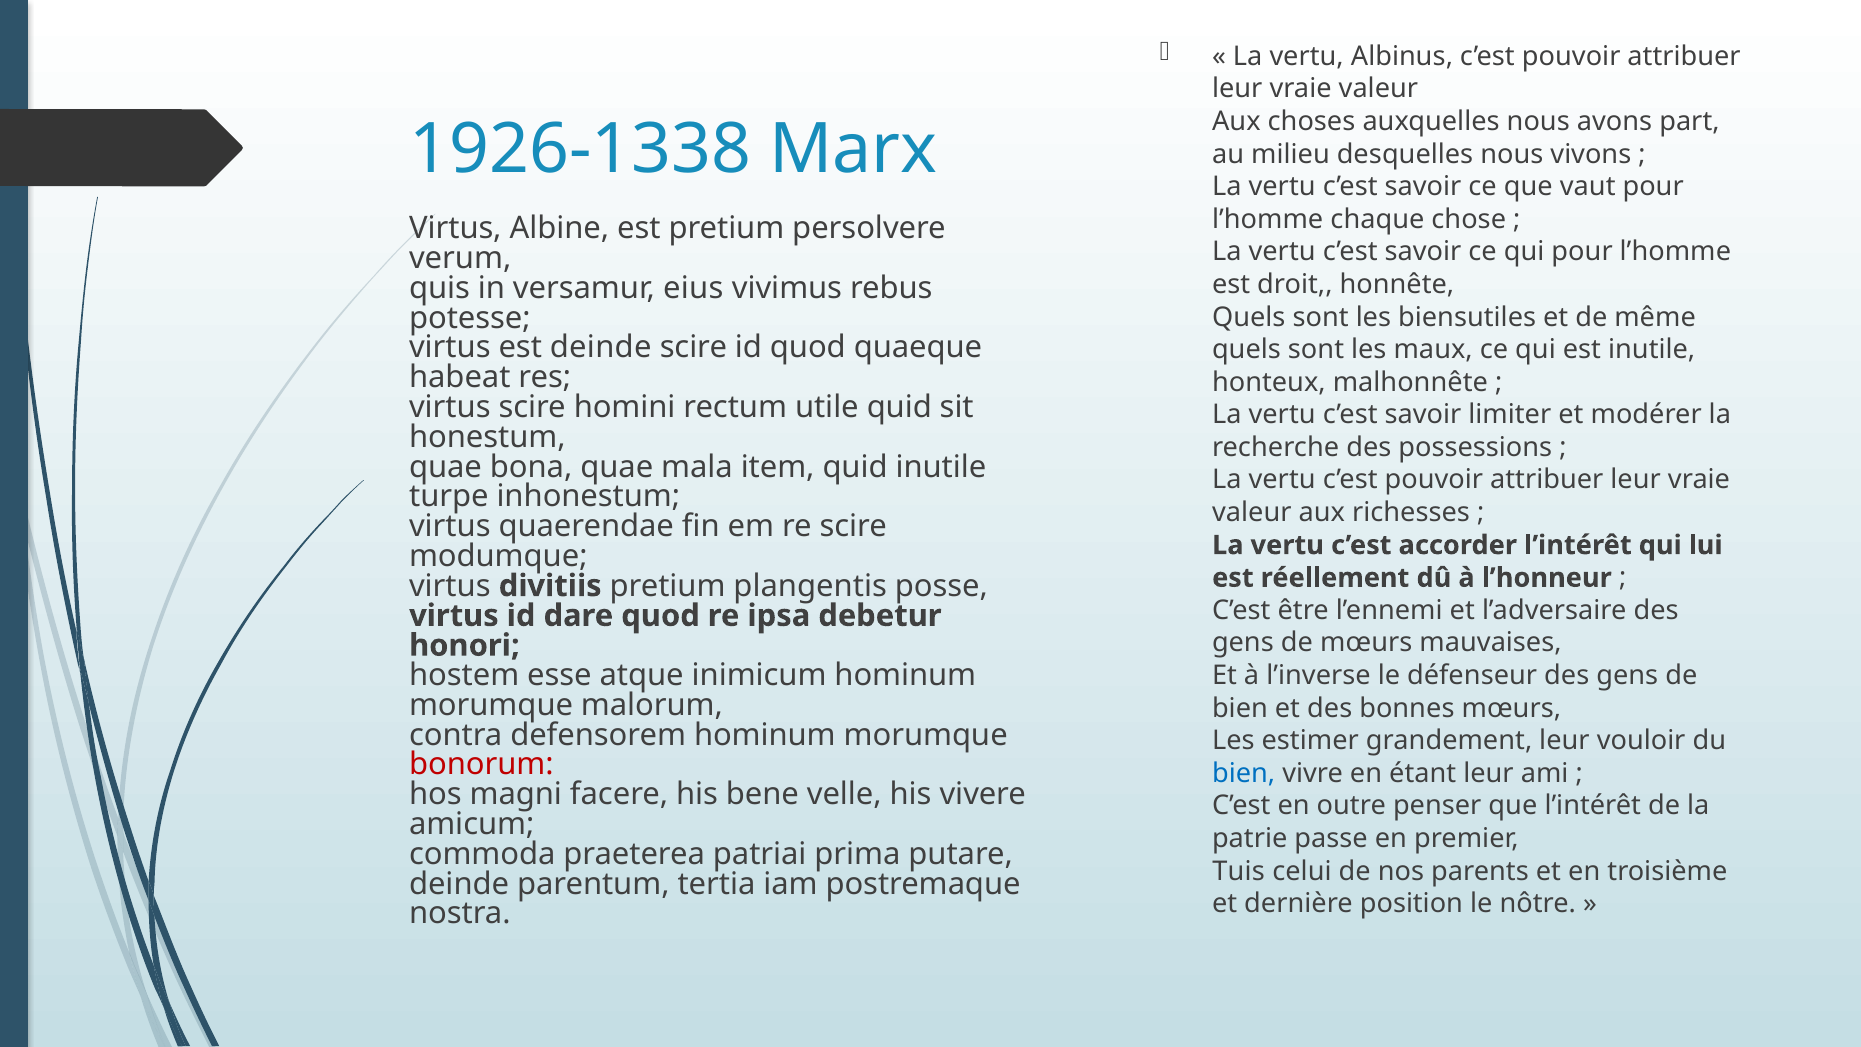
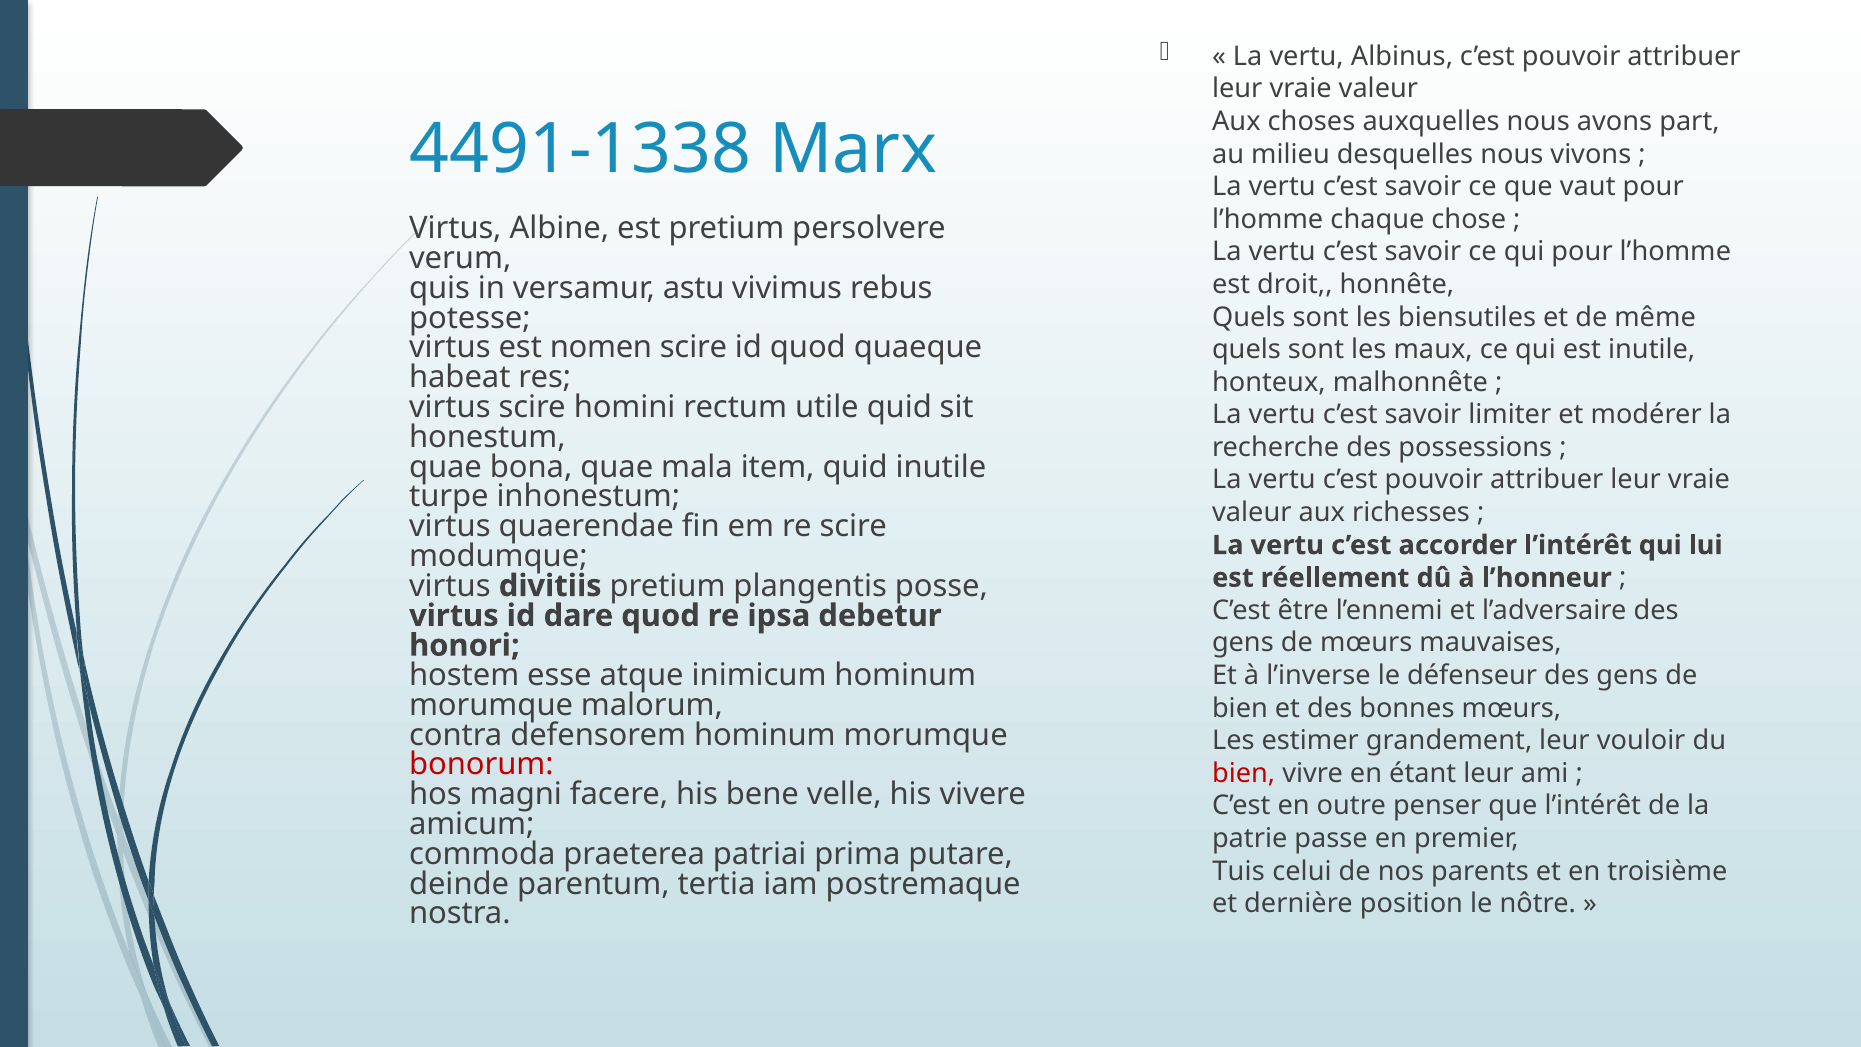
1926-1338: 1926-1338 -> 4491-1338
eius: eius -> astu
est deinde: deinde -> nomen
bien at (1244, 773) colour: blue -> red
